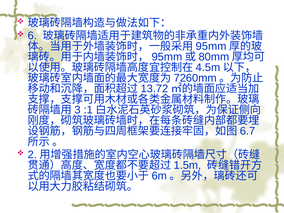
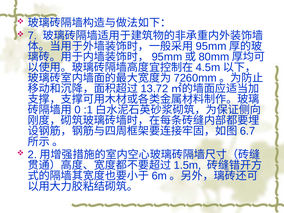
6: 6 -> 7
3: 3 -> 0
